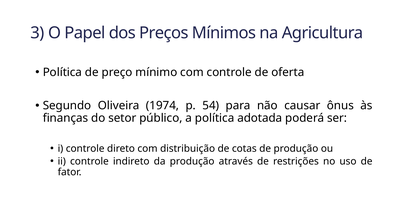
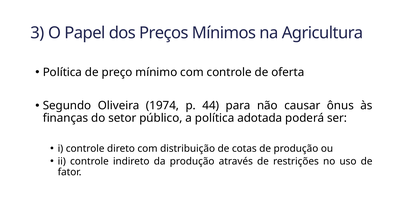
54: 54 -> 44
